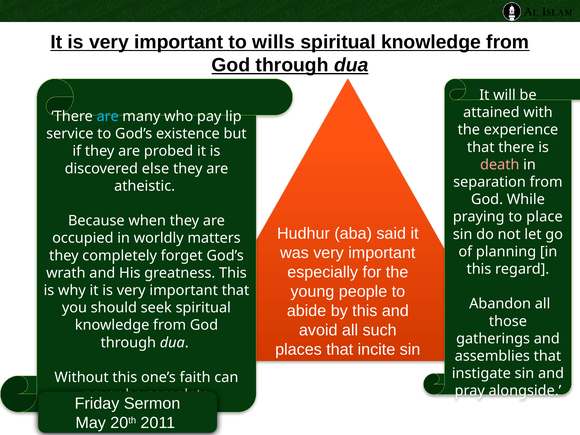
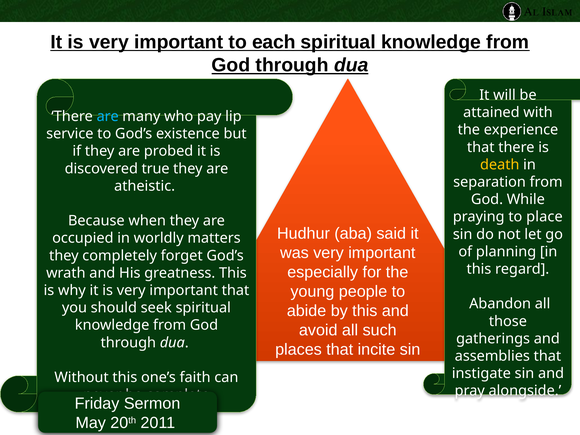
wills: wills -> each
death colour: pink -> yellow
else: else -> true
